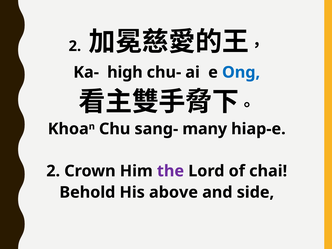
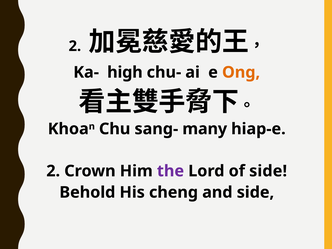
Ong colour: blue -> orange
of chai: chai -> side
above: above -> cheng
